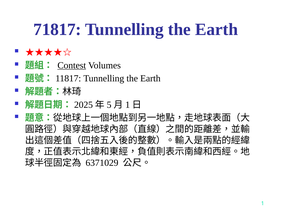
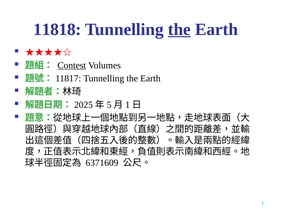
71817: 71817 -> 11818
the at (179, 29) underline: none -> present
6371029: 6371029 -> 6371609
